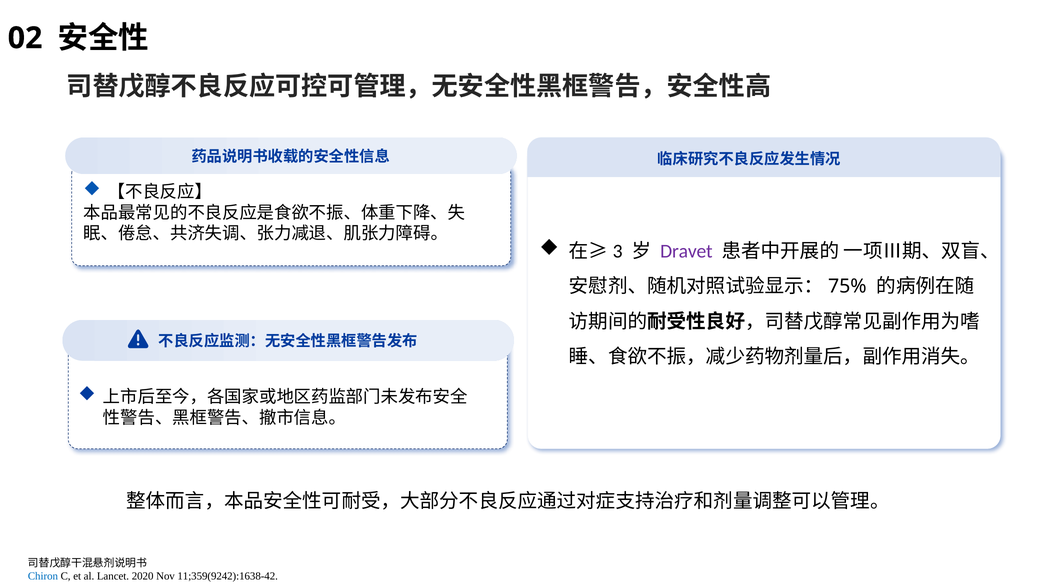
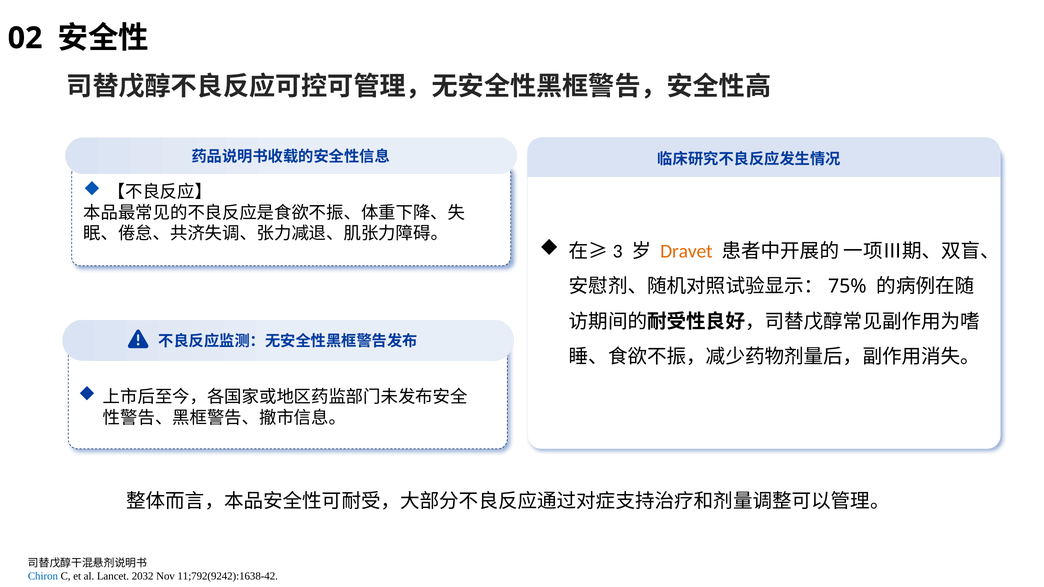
Dravet colour: purple -> orange
2020: 2020 -> 2032
11;359(9242):1638-42: 11;359(9242):1638-42 -> 11;792(9242):1638-42
